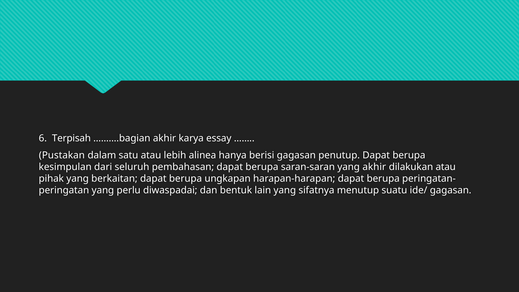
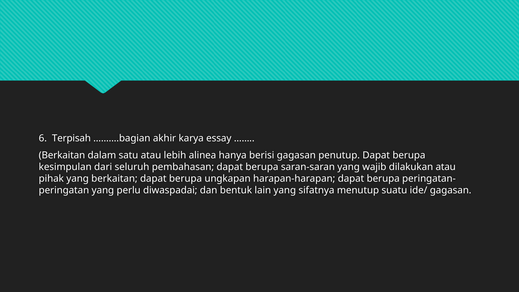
Pustakan at (62, 155): Pustakan -> Berkaitan
yang akhir: akhir -> wajib
